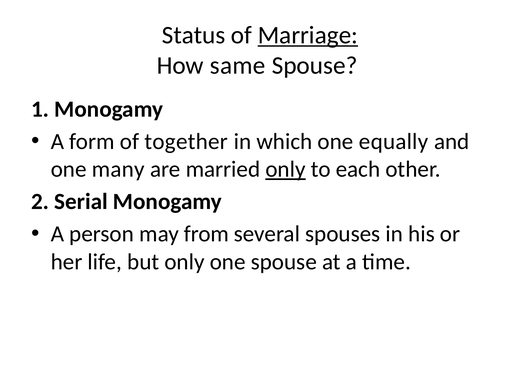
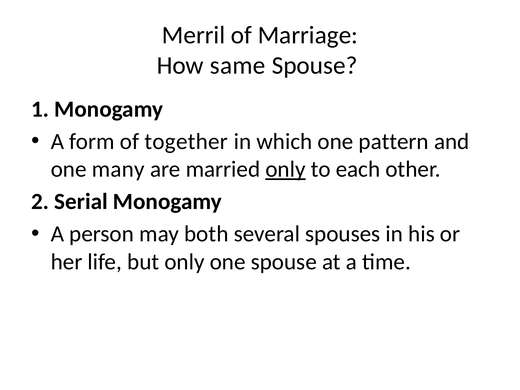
Status: Status -> Merril
Marriage underline: present -> none
equally: equally -> pattern
from: from -> both
